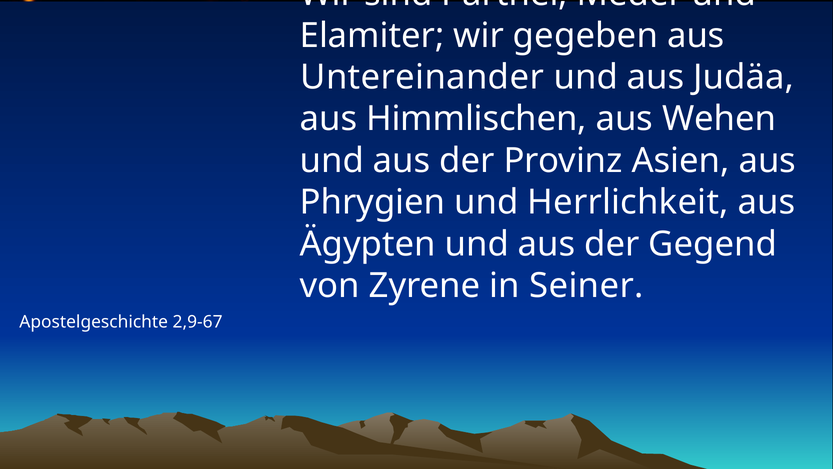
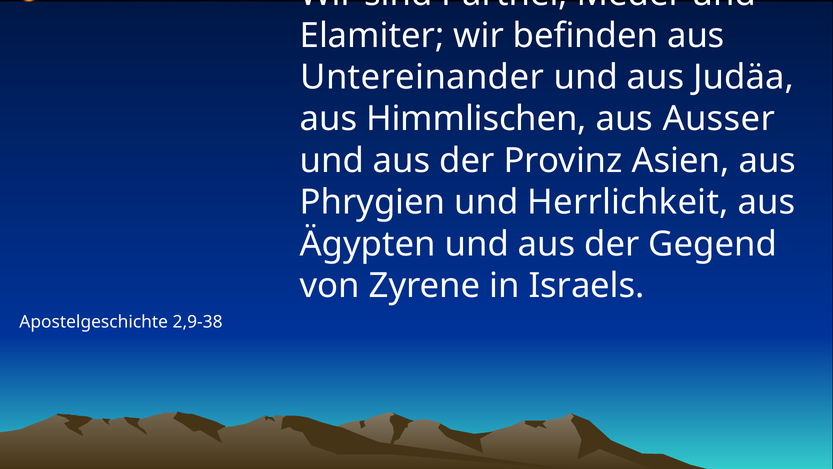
gegeben: gegeben -> befinden
Wehen: Wehen -> Ausser
Seiner: Seiner -> Israels
2,9-67: 2,9-67 -> 2,9-38
